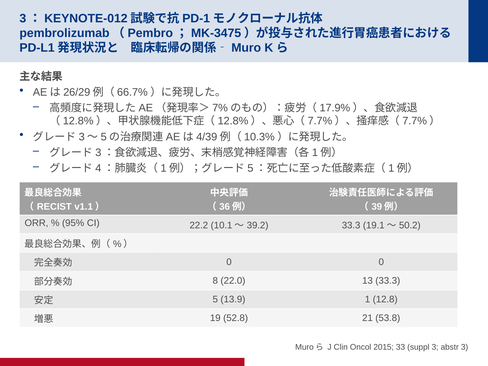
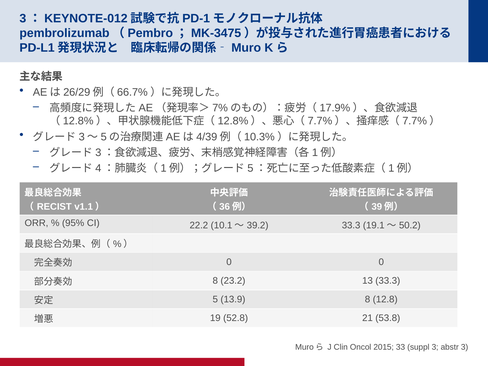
22.0: 22.0 -> 23.2
13.9 1: 1 -> 8
